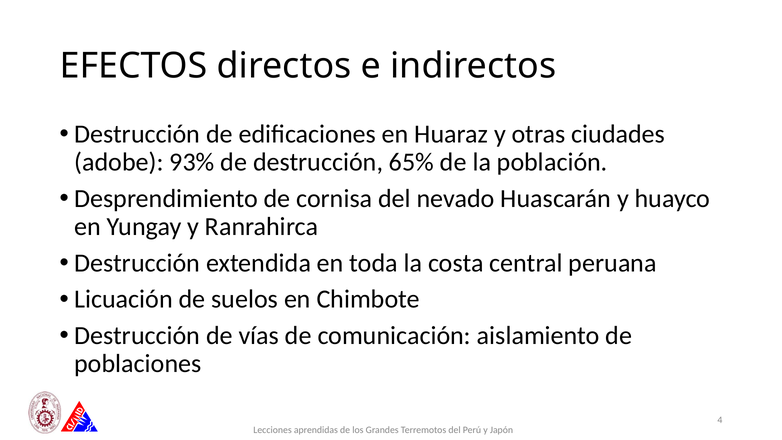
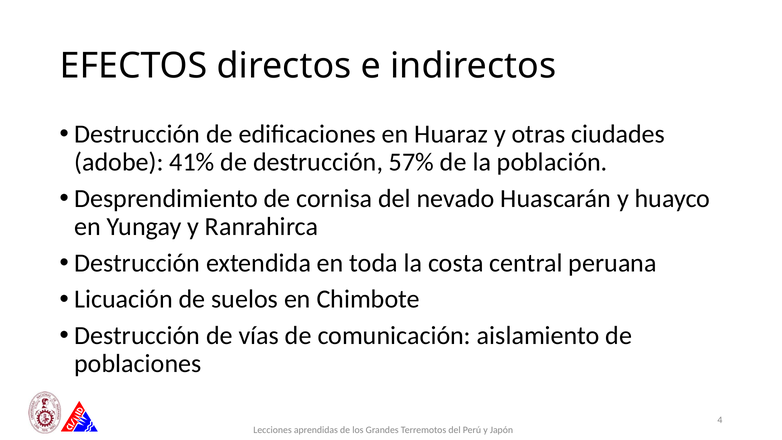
93%: 93% -> 41%
65%: 65% -> 57%
